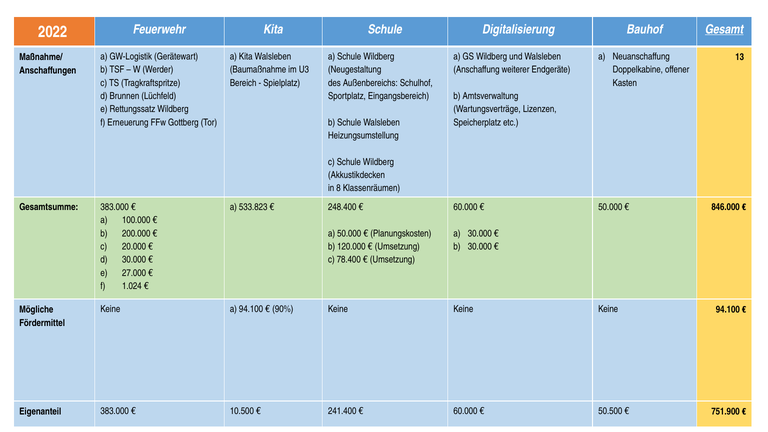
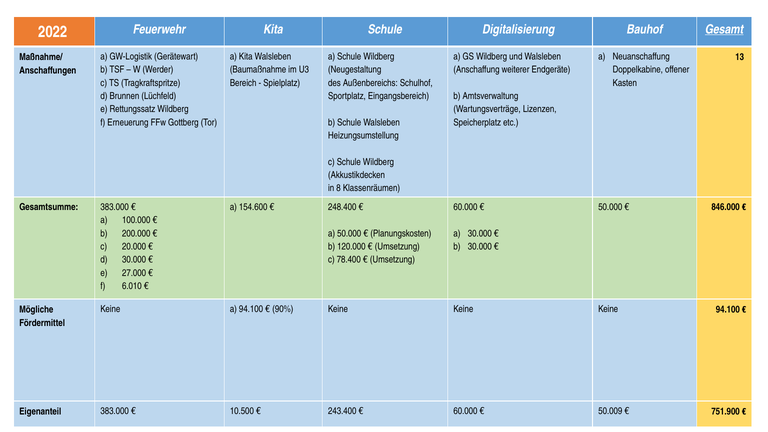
533.823: 533.823 -> 154.600
1.024: 1.024 -> 6.010
241.400: 241.400 -> 243.400
50.500: 50.500 -> 50.009
